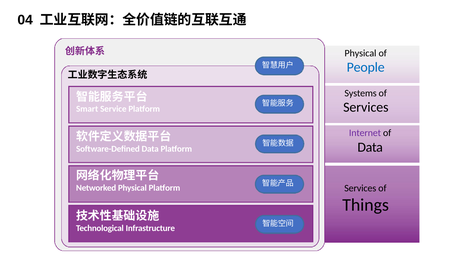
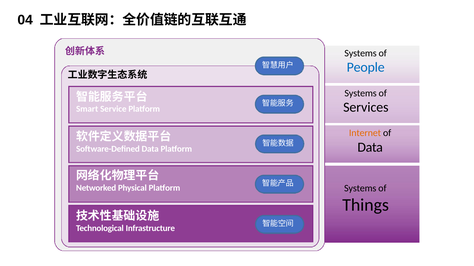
Physical at (360, 53): Physical -> Systems
Internet colour: purple -> orange
Services at (360, 189): Services -> Systems
